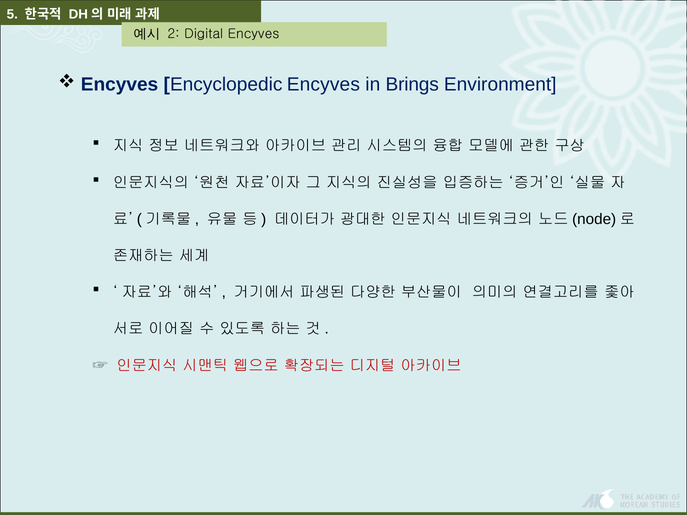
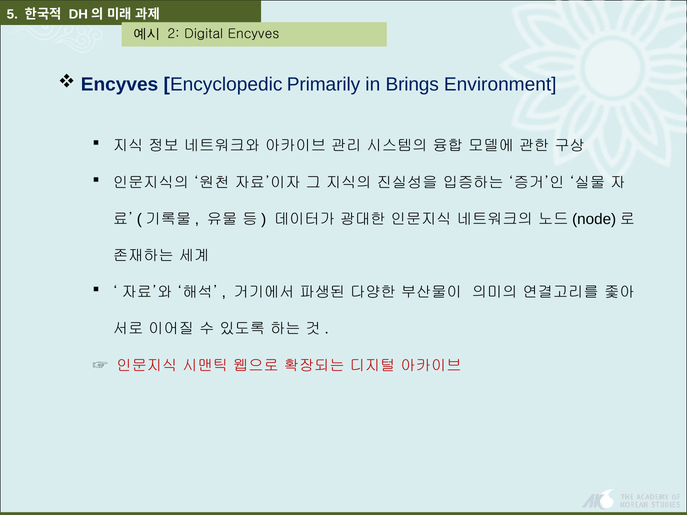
Encyclopedic Encyves: Encyves -> Primarily
